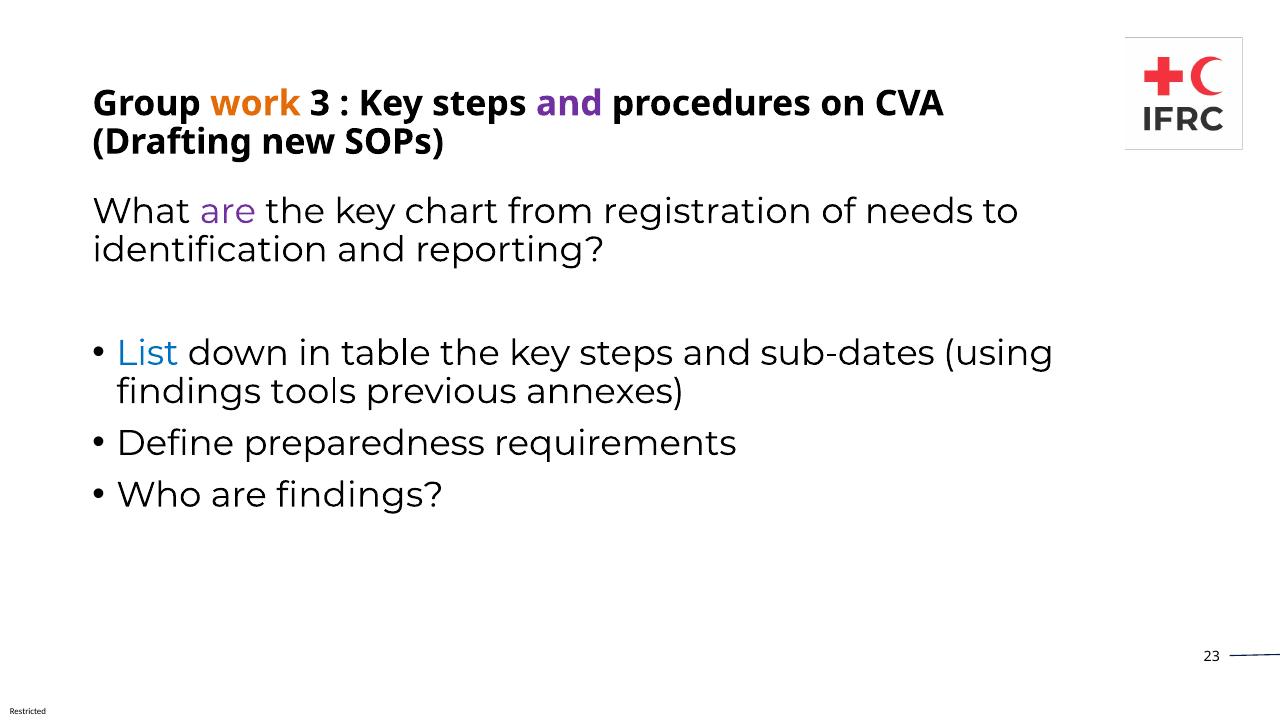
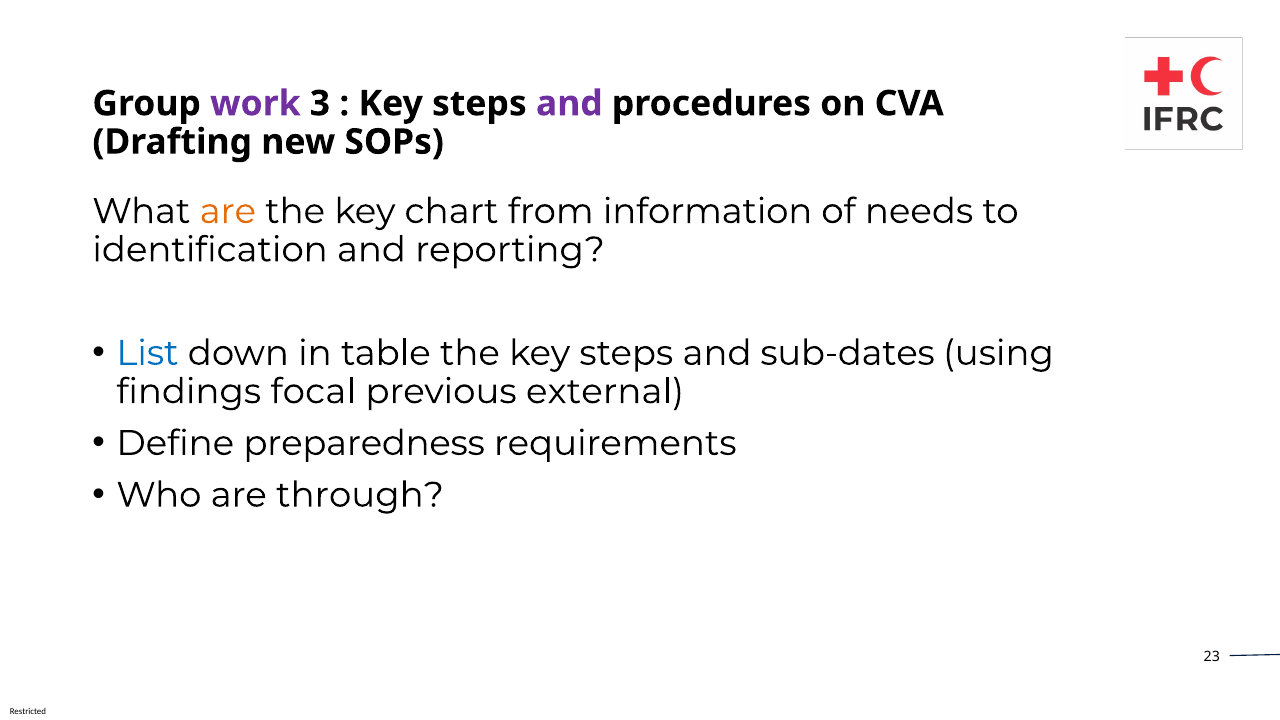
work colour: orange -> purple
are at (228, 211) colour: purple -> orange
registration: registration -> information
tools: tools -> focal
annexes: annexes -> external
are findings: findings -> through
